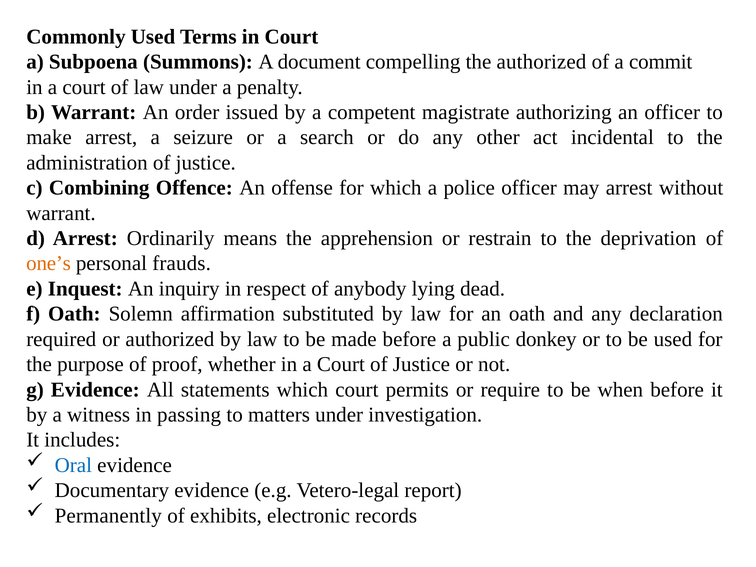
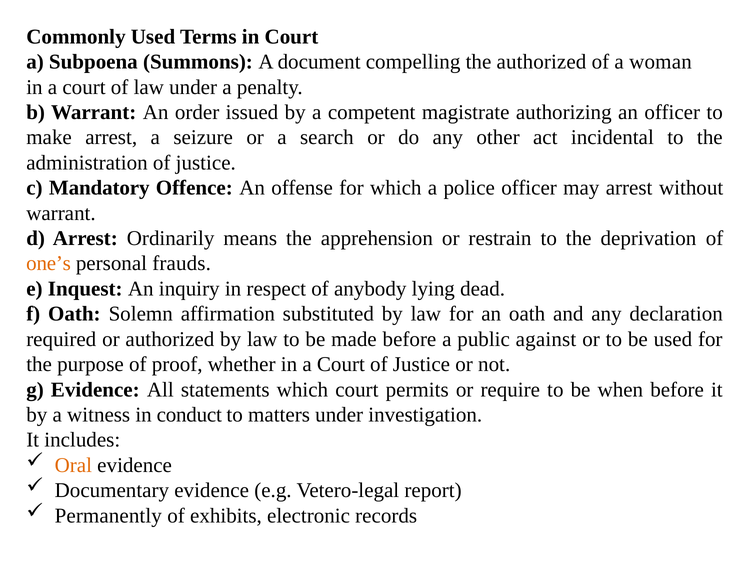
commit: commit -> woman
Combining: Combining -> Mandatory
donkey: donkey -> against
passing: passing -> conduct
Oral colour: blue -> orange
